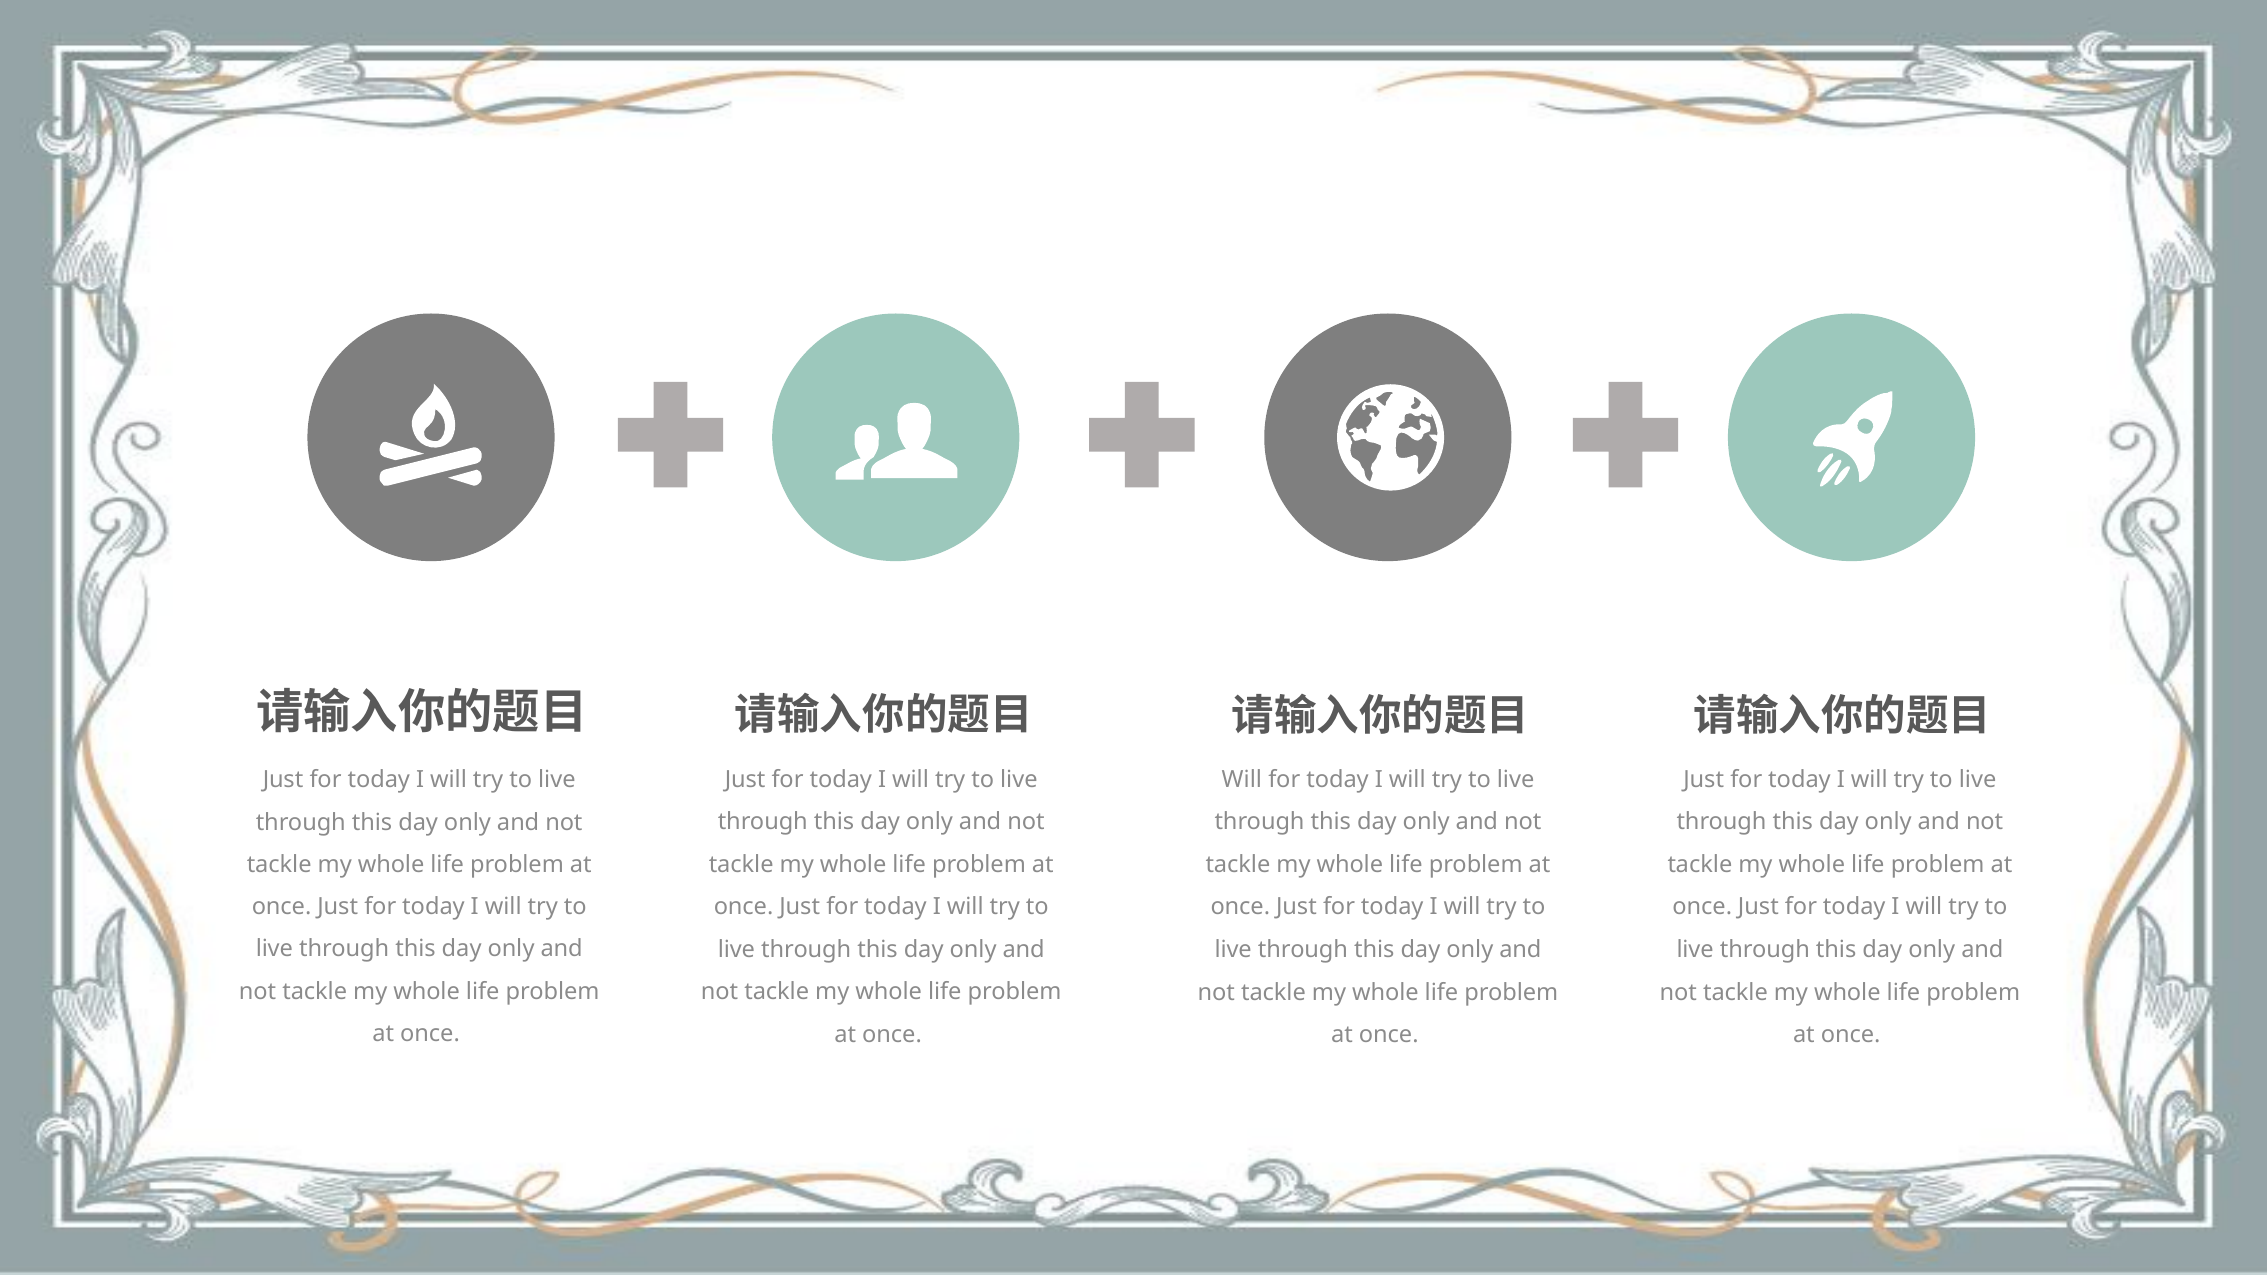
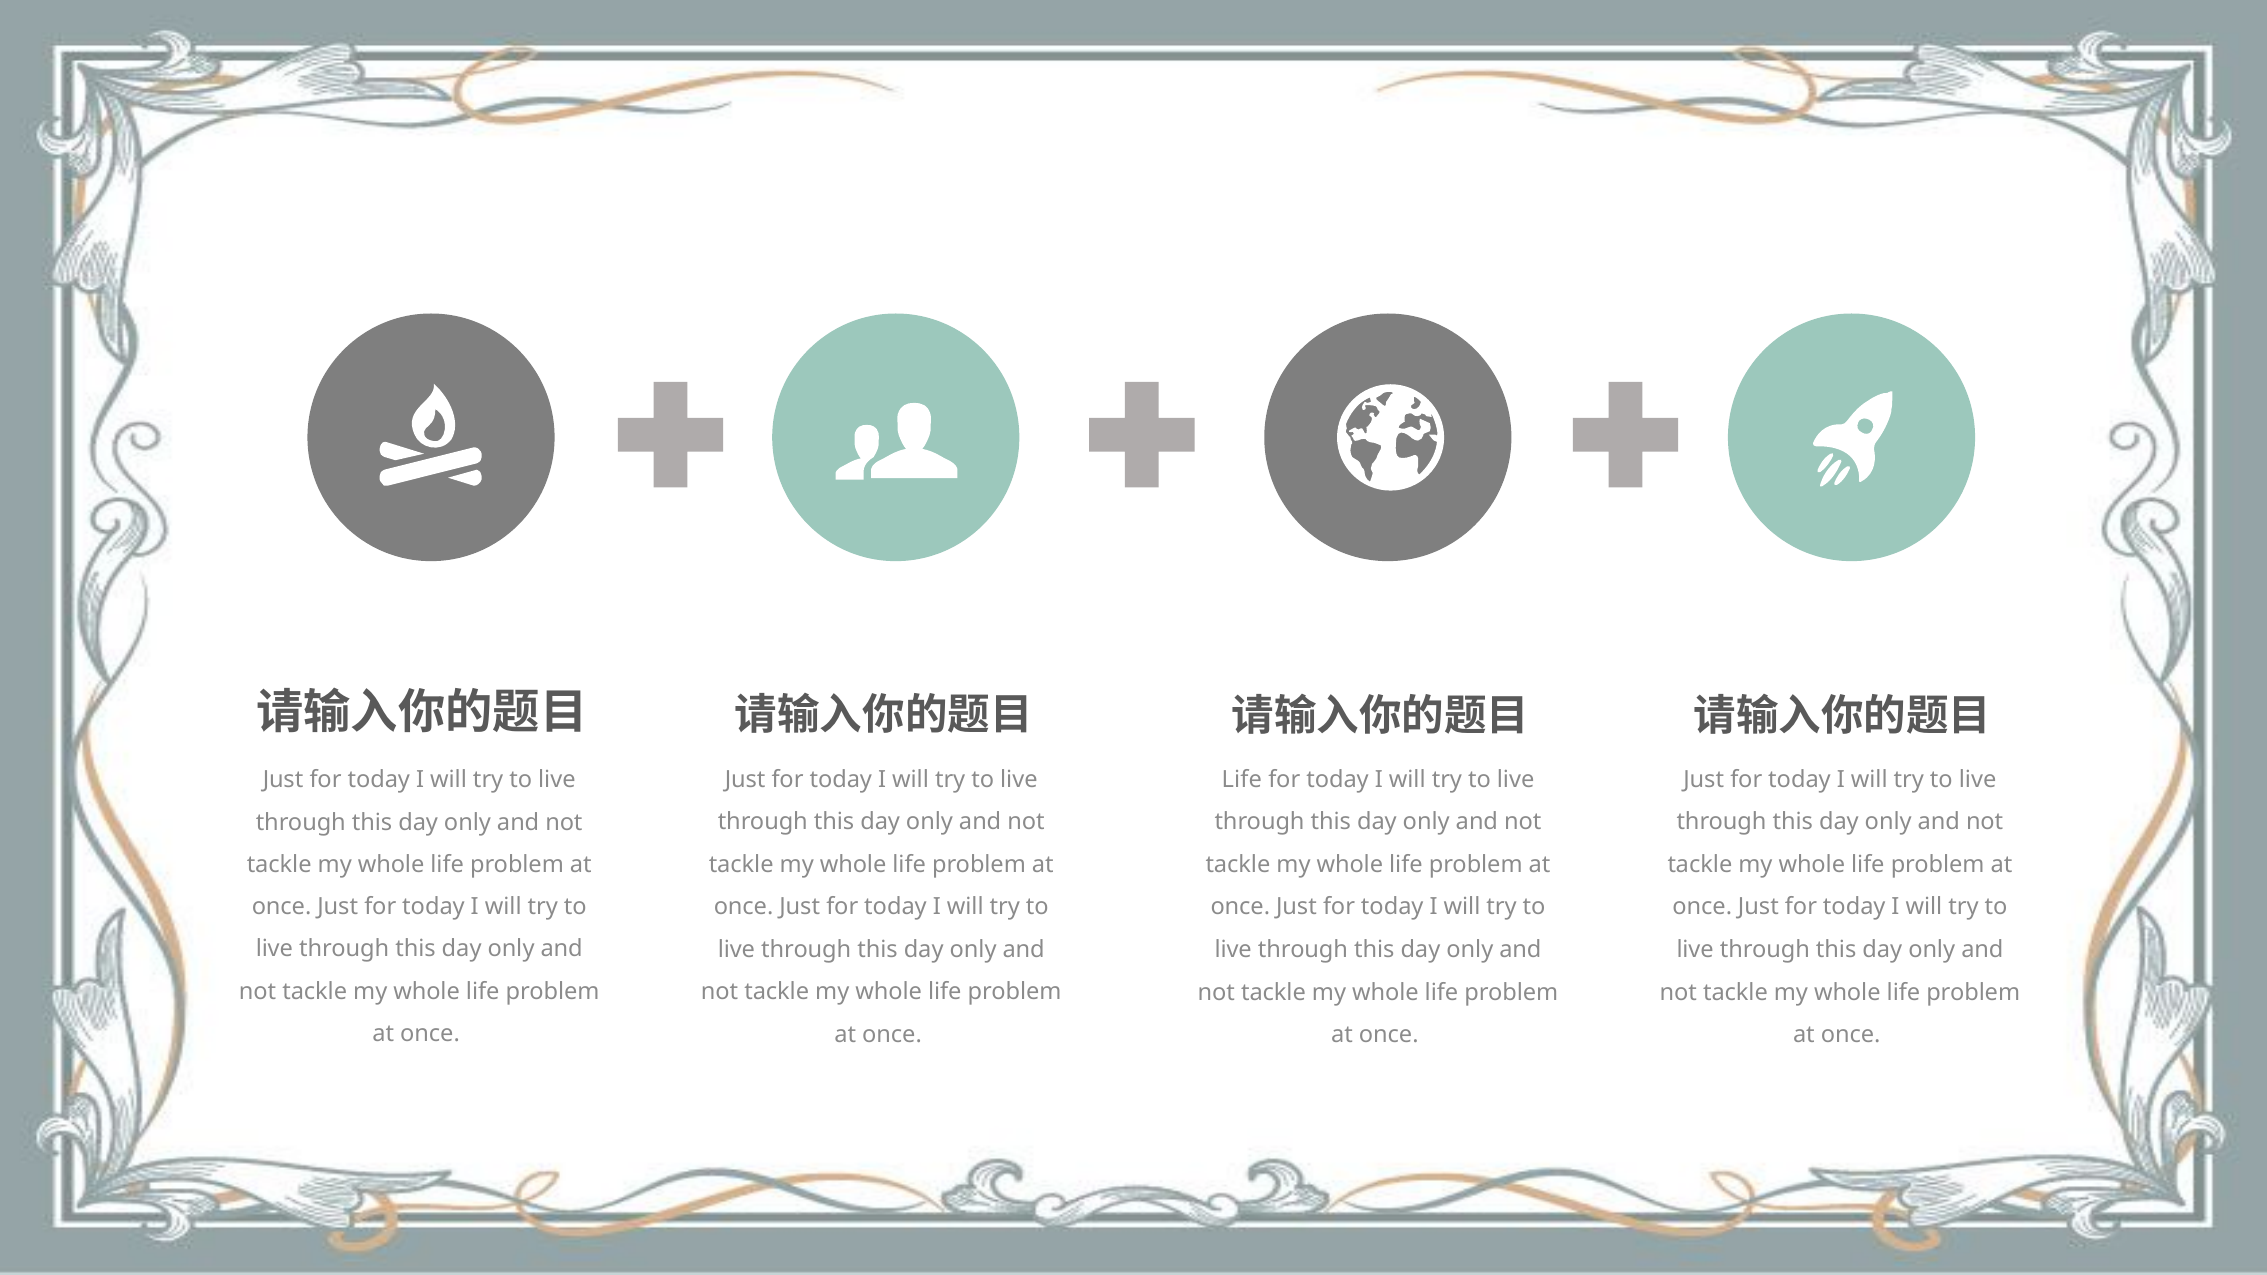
Will at (1242, 780): Will -> Life
